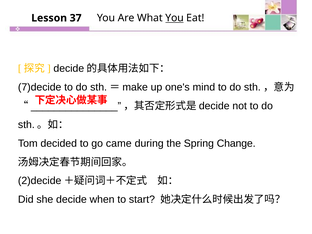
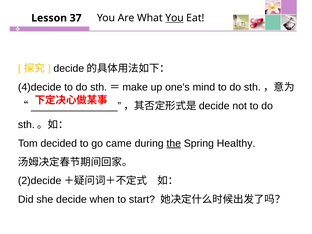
7)decide: 7)decide -> 4)decide
the underline: none -> present
Change: Change -> Healthy
